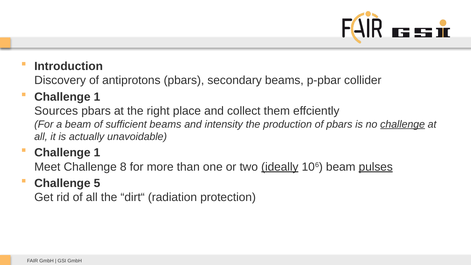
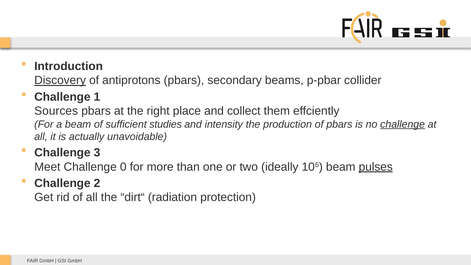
Discovery underline: none -> present
sufficient beams: beams -> studies
1 at (97, 153): 1 -> 3
8: 8 -> 0
ideally underline: present -> none
5: 5 -> 2
